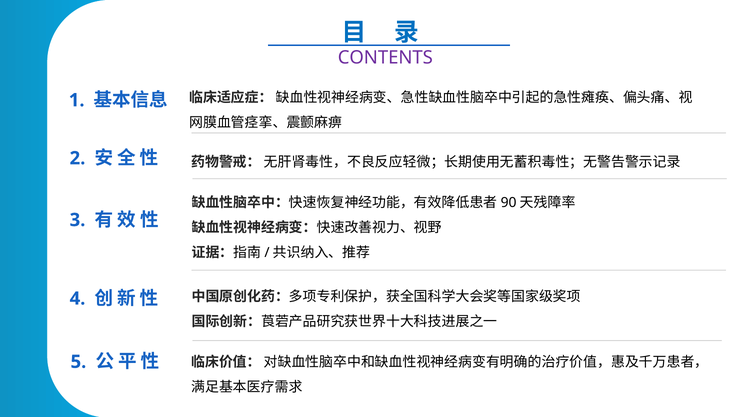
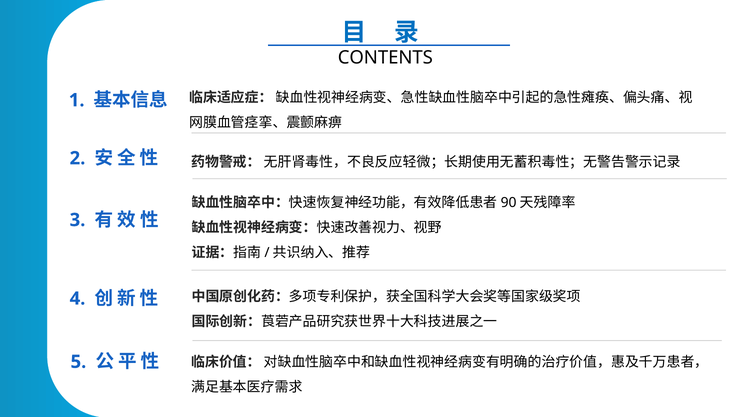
CONTENTS colour: purple -> black
